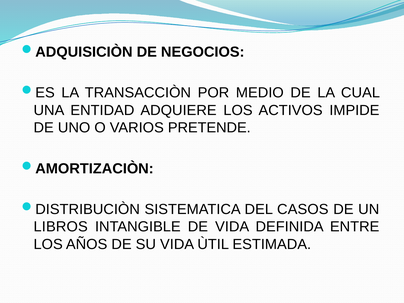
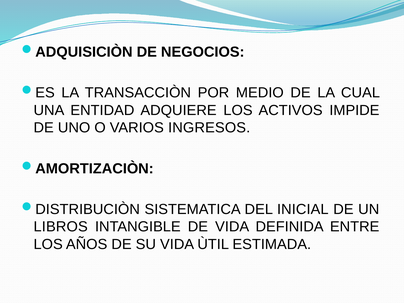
PRETENDE: PRETENDE -> INGRESOS
CASOS: CASOS -> INICIAL
